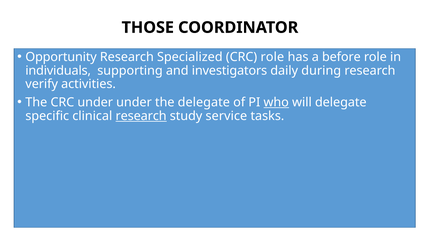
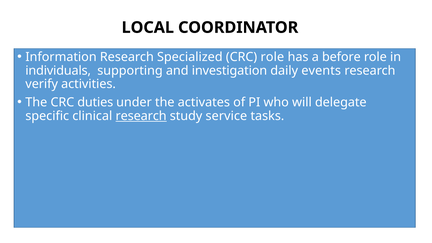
THOSE: THOSE -> LOCAL
Opportunity: Opportunity -> Information
investigators: investigators -> investigation
during: during -> events
CRC under: under -> duties
the delegate: delegate -> activates
who underline: present -> none
